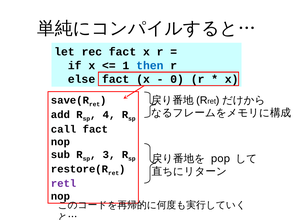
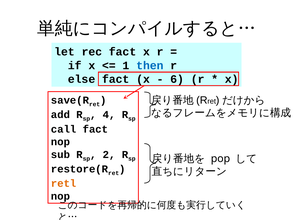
0: 0 -> 6
3: 3 -> 2
retl colour: purple -> orange
